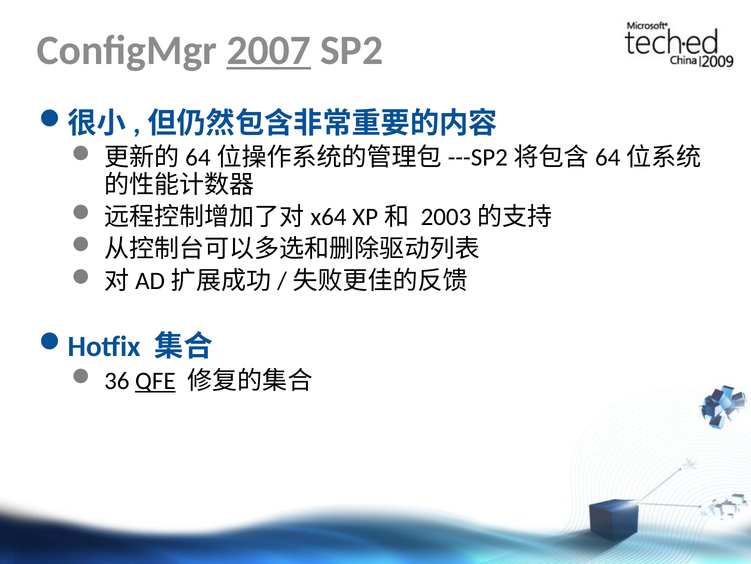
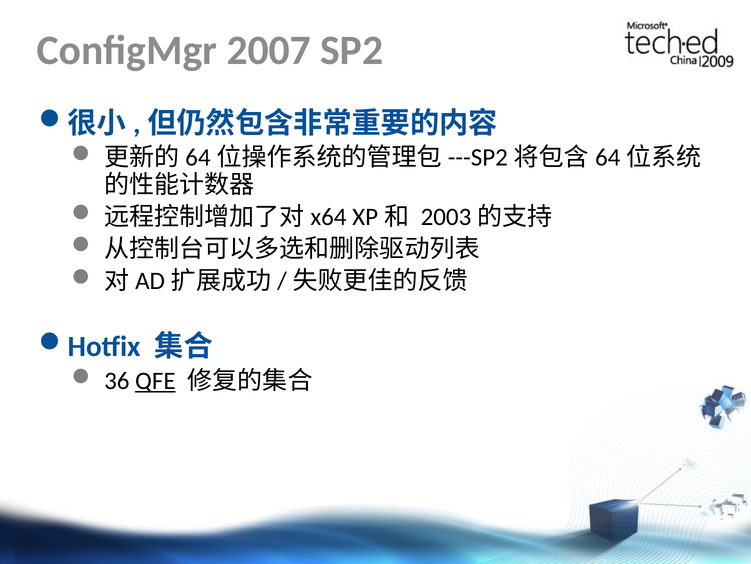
2007 underline: present -> none
